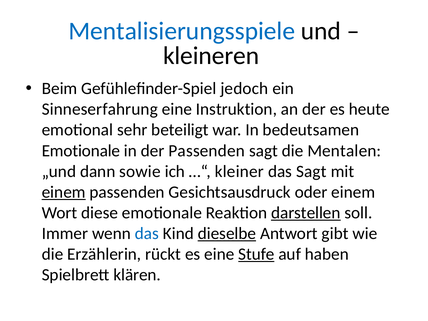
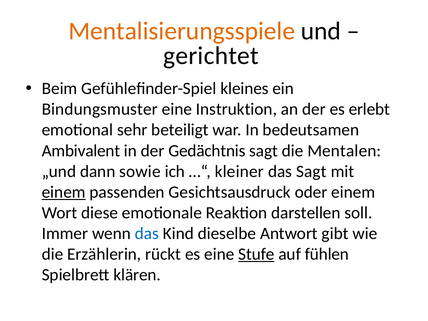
Mentalisierungsspiele colour: blue -> orange
kleineren: kleineren -> gerichtet
jedoch: jedoch -> kleines
Sinneserfahrung: Sinneserfahrung -> Bindungsmuster
heute: heute -> erlebt
Emotionale at (81, 151): Emotionale -> Ambivalent
der Passenden: Passenden -> Gedächtnis
darstellen underline: present -> none
dieselbe underline: present -> none
haben: haben -> fühlen
